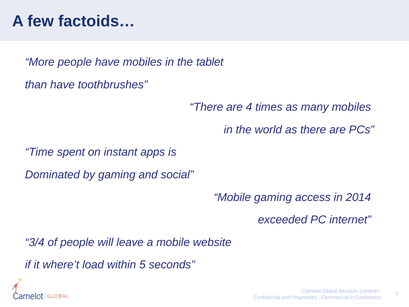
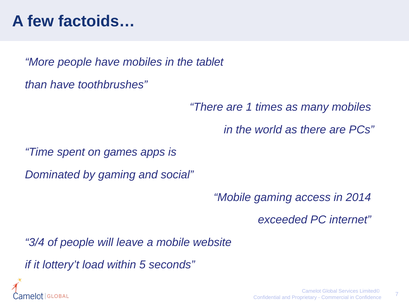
4: 4 -> 1
instant: instant -> games
where’t: where’t -> lottery’t
